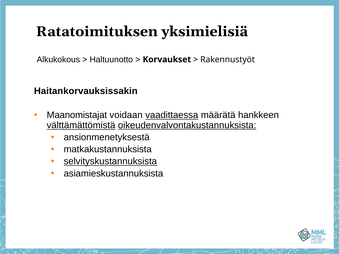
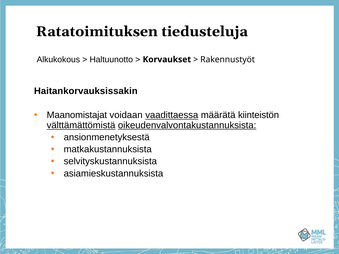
yksimielisiä: yksimielisiä -> tiedusteluja
hankkeen: hankkeen -> kiinteistön
selvityskustannuksista underline: present -> none
